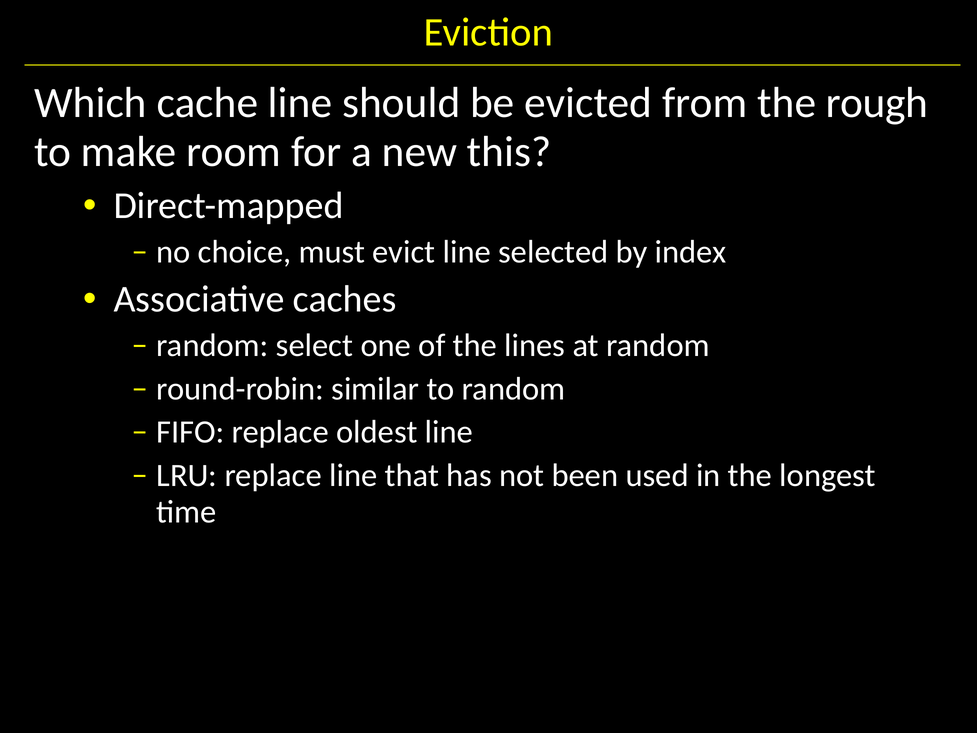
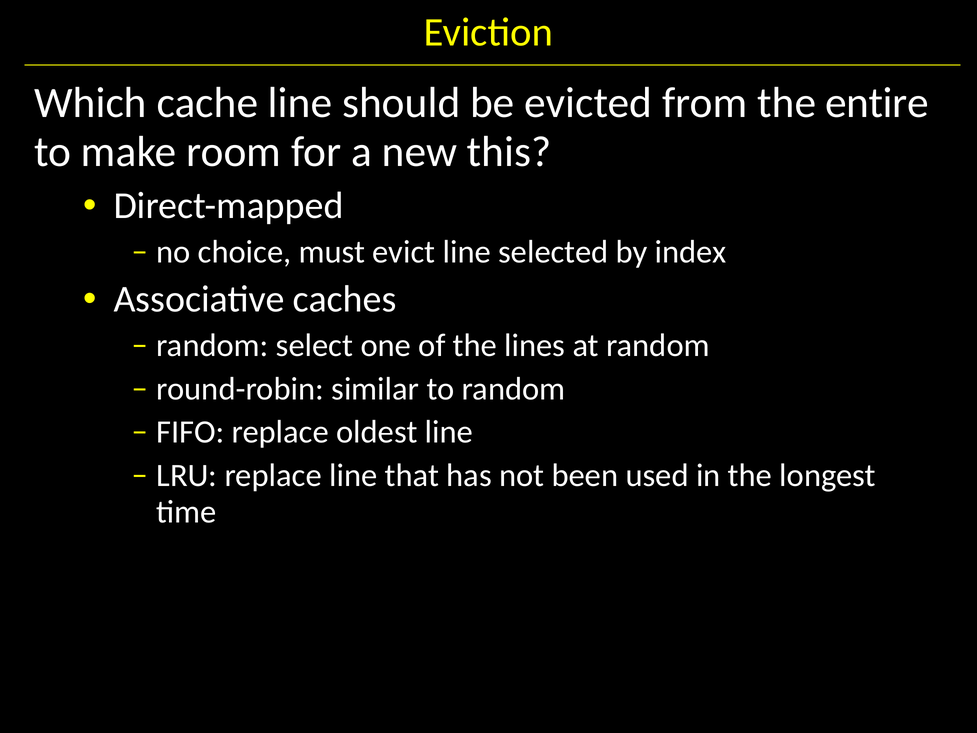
rough: rough -> entire
